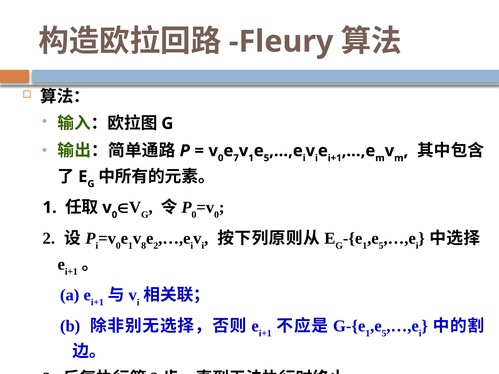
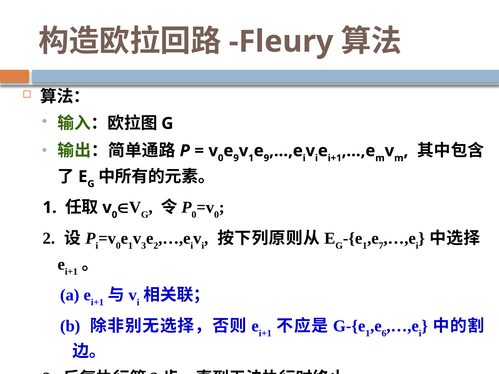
7 at (236, 158): 7 -> 9
5 at (266, 158): 5 -> 9
8 at (144, 246): 8 -> 3
5 at (381, 246): 5 -> 7
5 at (384, 333): 5 -> 6
